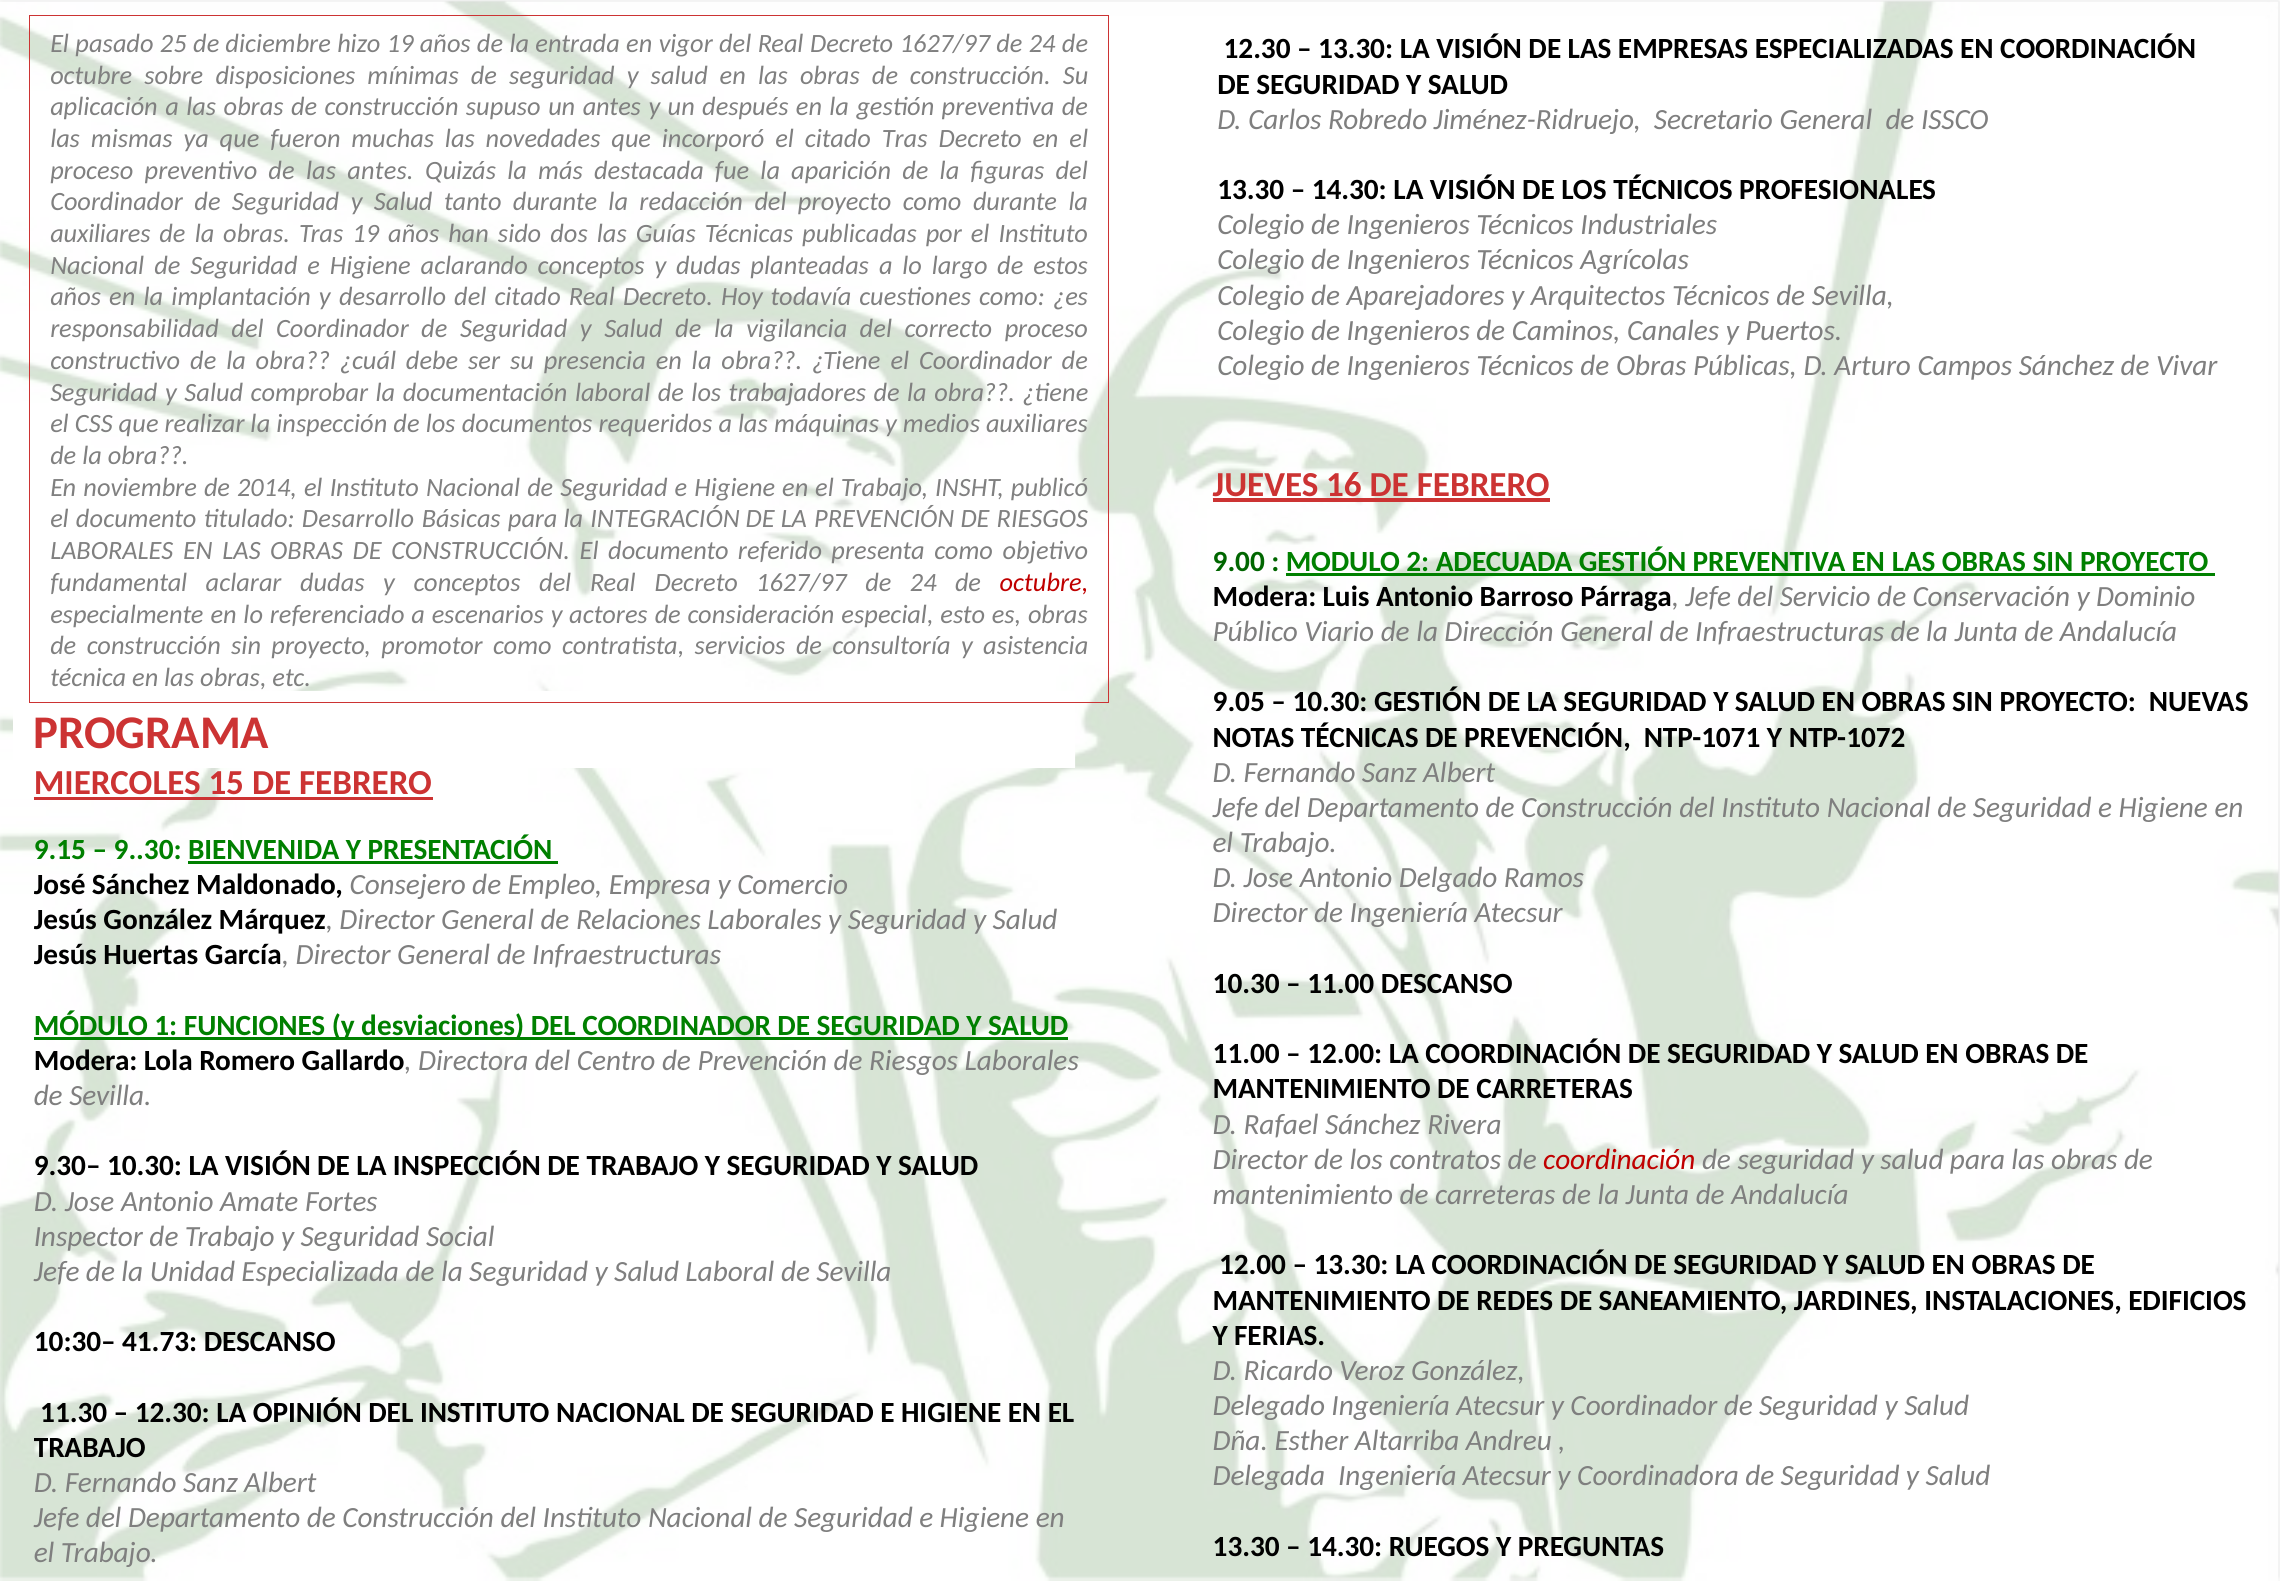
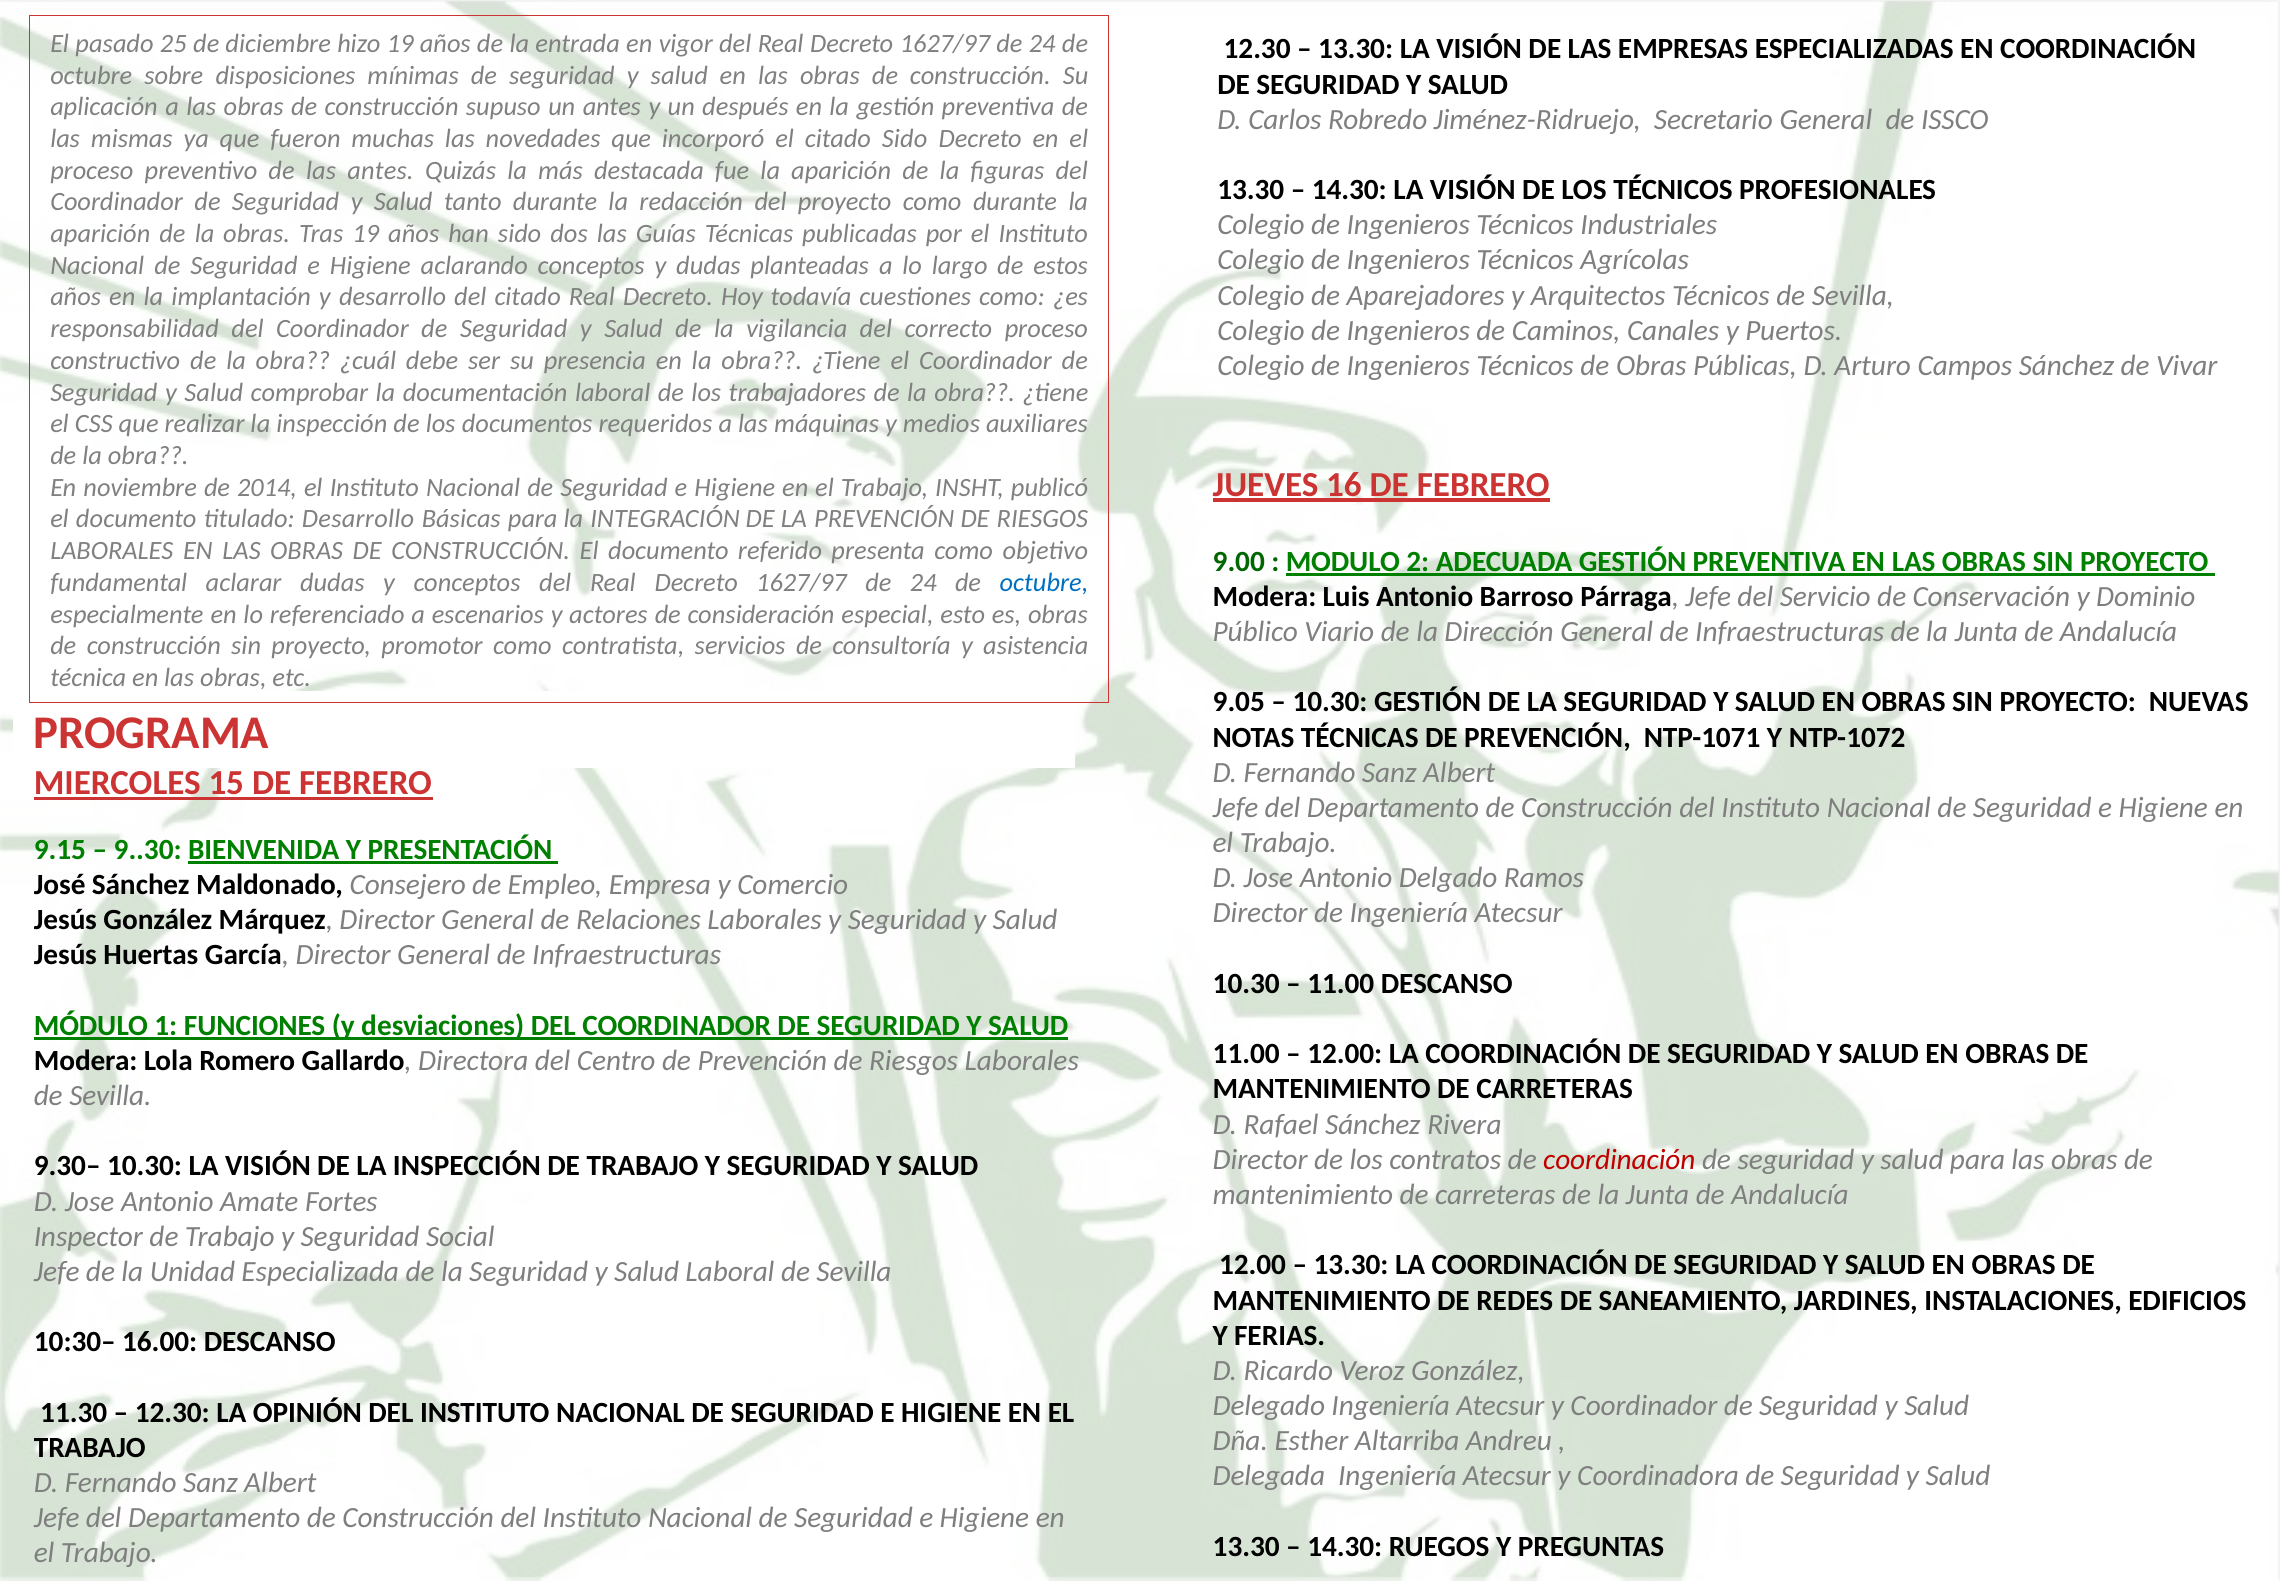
citado Tras: Tras -> Sido
auxiliares at (100, 234): auxiliares -> aparición
octubre at (1044, 582) colour: red -> blue
41.73: 41.73 -> 16.00
